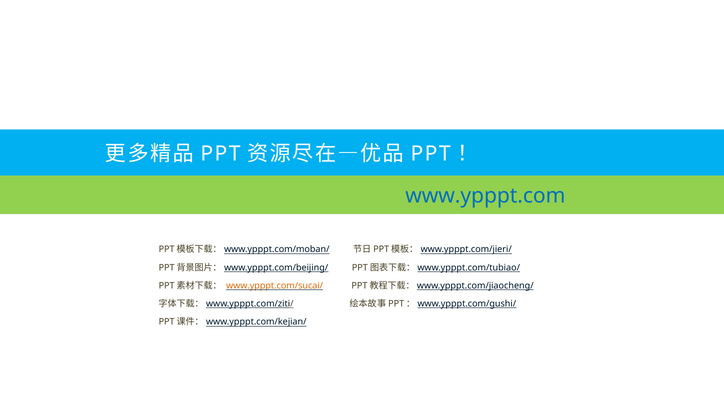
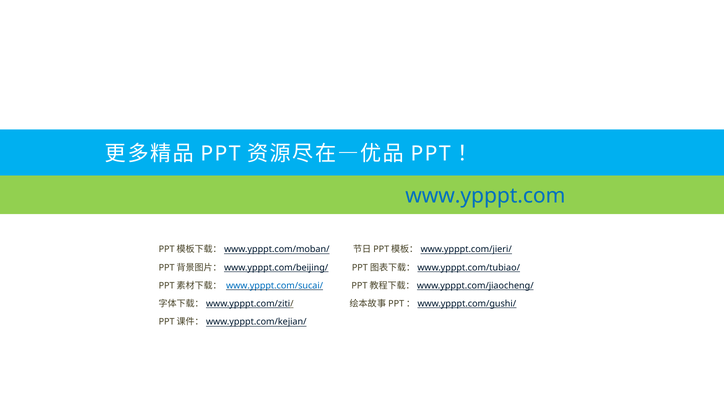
www.ypppt.com/sucai/ colour: orange -> blue
